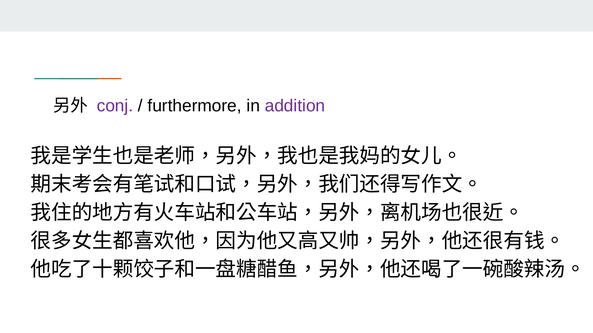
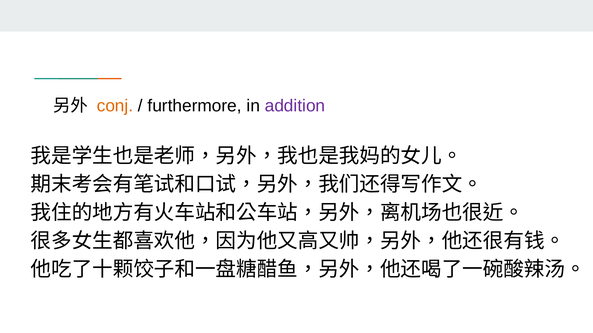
conj colour: purple -> orange
